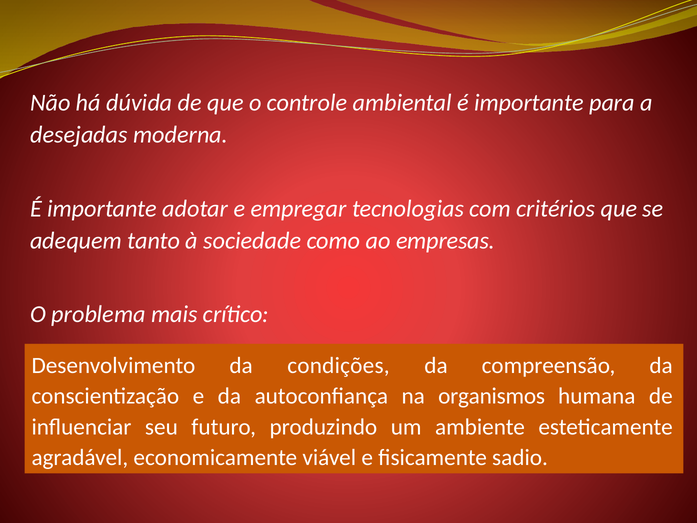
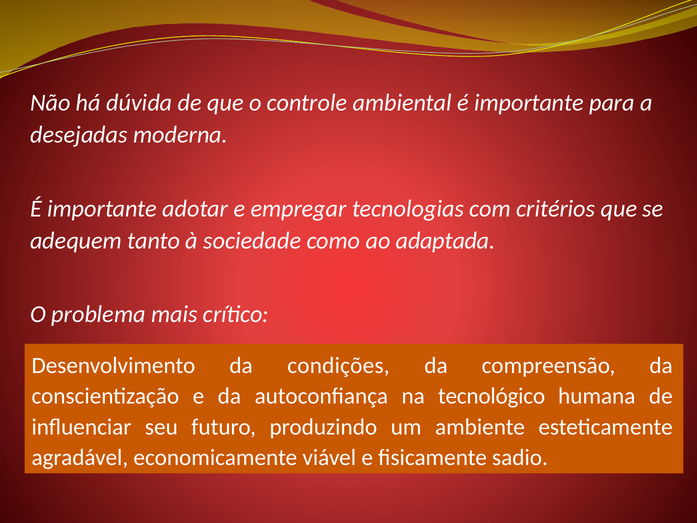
empresas: empresas -> adaptada
organismos: organismos -> tecnológico
